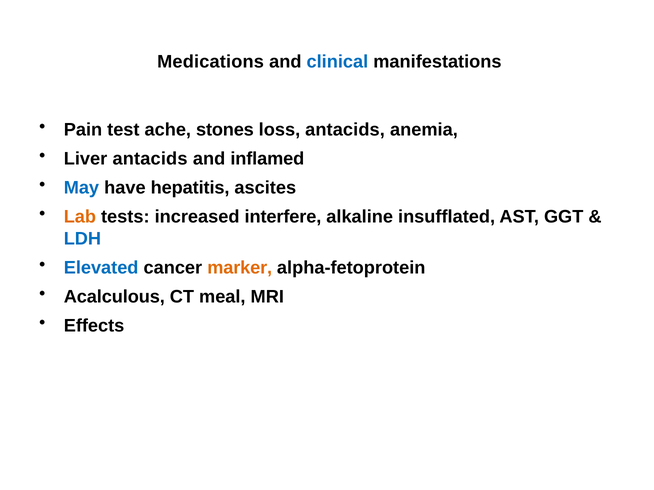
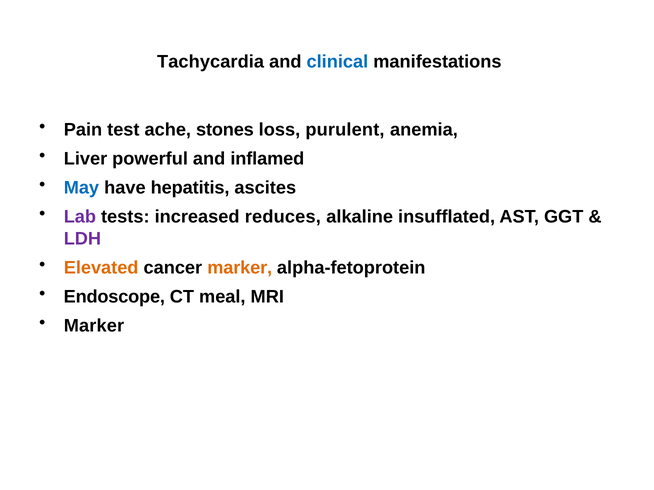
Medications: Medications -> Tachycardia
loss antacids: antacids -> purulent
Liver antacids: antacids -> powerful
Lab colour: orange -> purple
interfere: interfere -> reduces
LDH colour: blue -> purple
Elevated colour: blue -> orange
Acalculous: Acalculous -> Endoscope
Effects at (94, 326): Effects -> Marker
